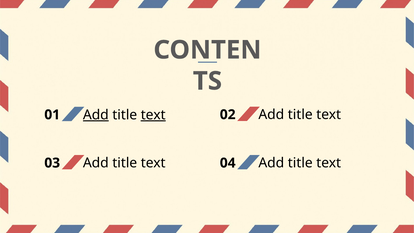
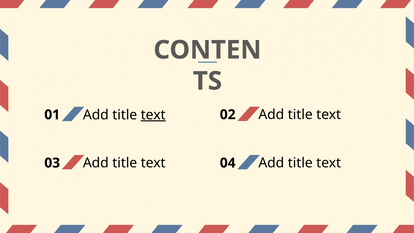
Add at (96, 115) underline: present -> none
